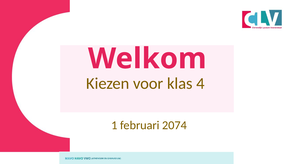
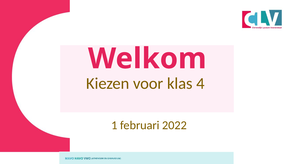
2074: 2074 -> 2022
